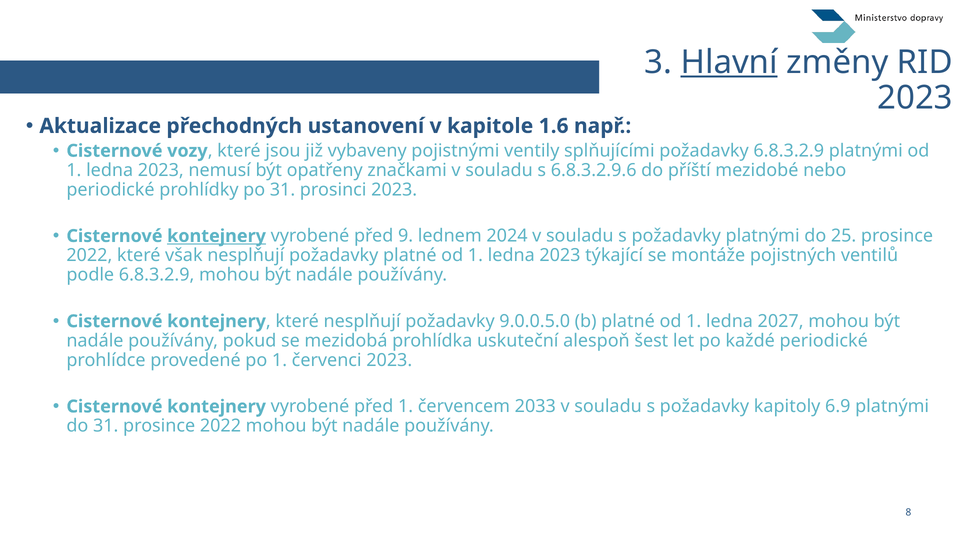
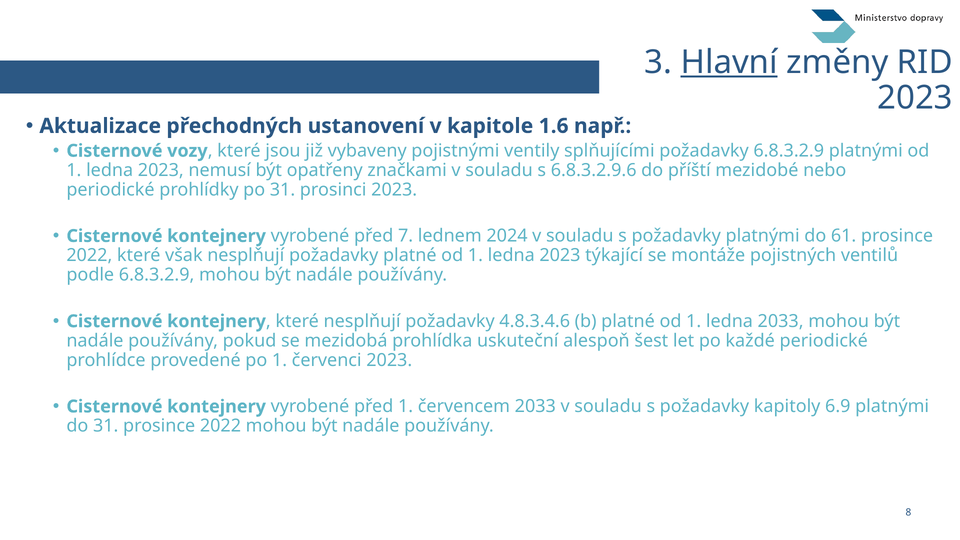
kontejnery at (217, 236) underline: present -> none
9: 9 -> 7
25: 25 -> 61
9.0.0.5.0: 9.0.0.5.0 -> 4.8.3.4.6
ledna 2027: 2027 -> 2033
